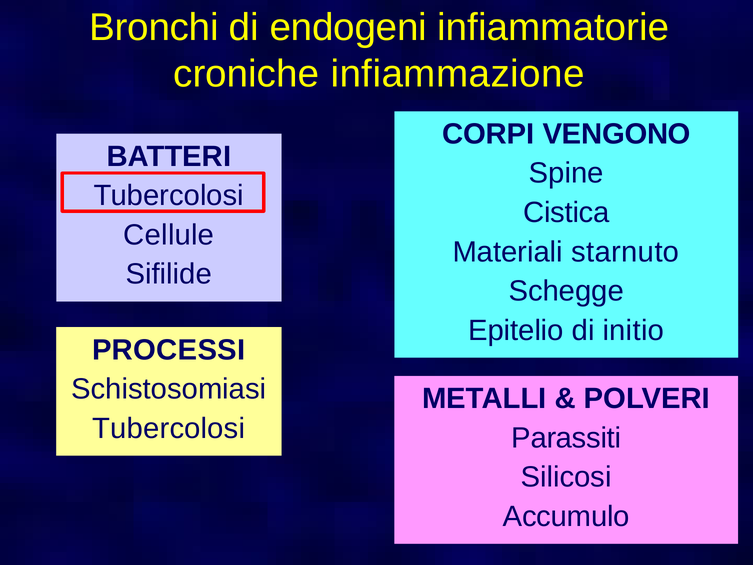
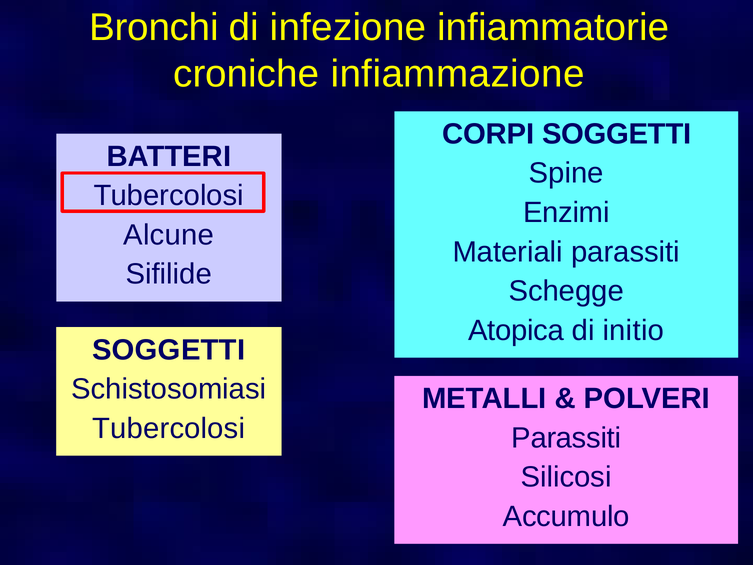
endogeni: endogeni -> infezione
CORPI VENGONO: VENGONO -> SOGGETTI
Cistica: Cistica -> Enzimi
Cellule: Cellule -> Alcune
Materiali starnuto: starnuto -> parassiti
Epitelio: Epitelio -> Atopica
PROCESSI at (169, 350): PROCESSI -> SOGGETTI
